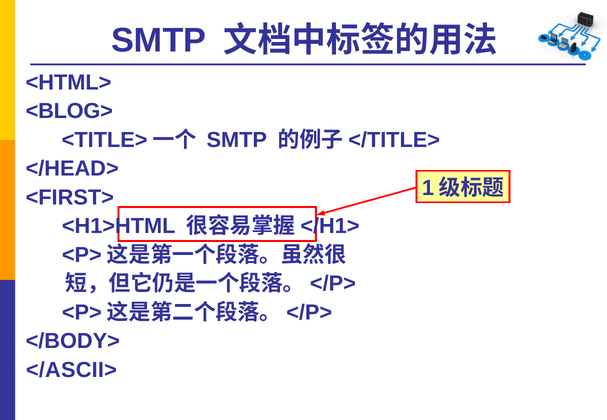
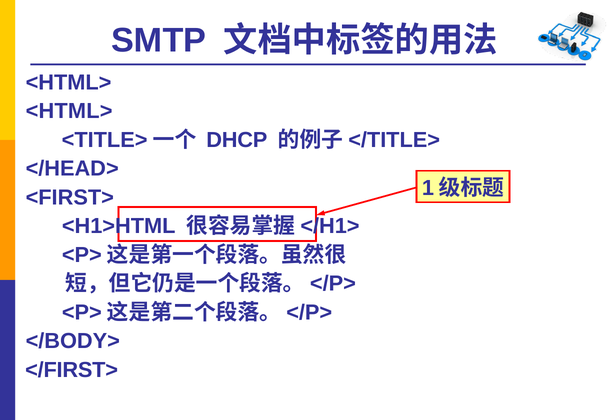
<BLOG> at (69, 111): <BLOG> -> <HTML>
SMTP at (237, 140): SMTP -> DHCP
</ASCII>: </ASCII> -> </FIRST>
